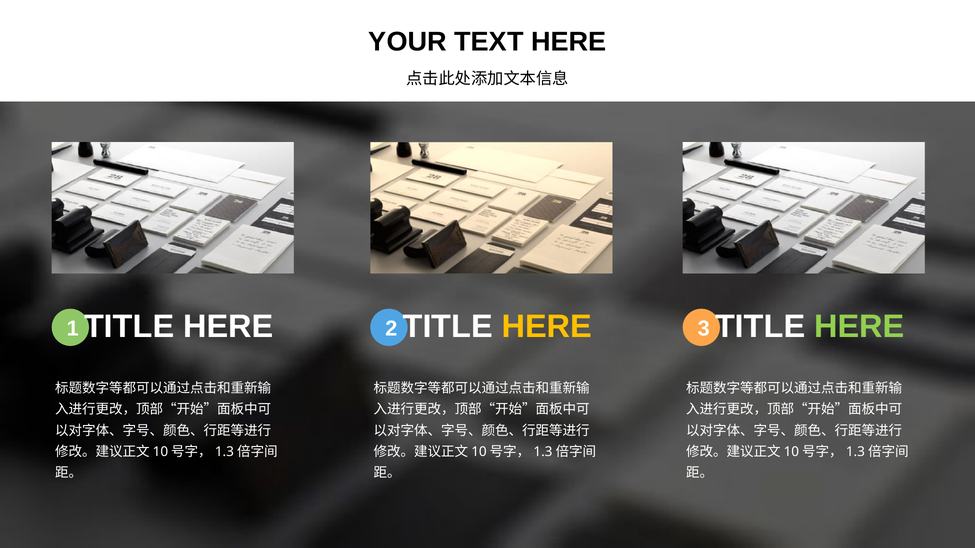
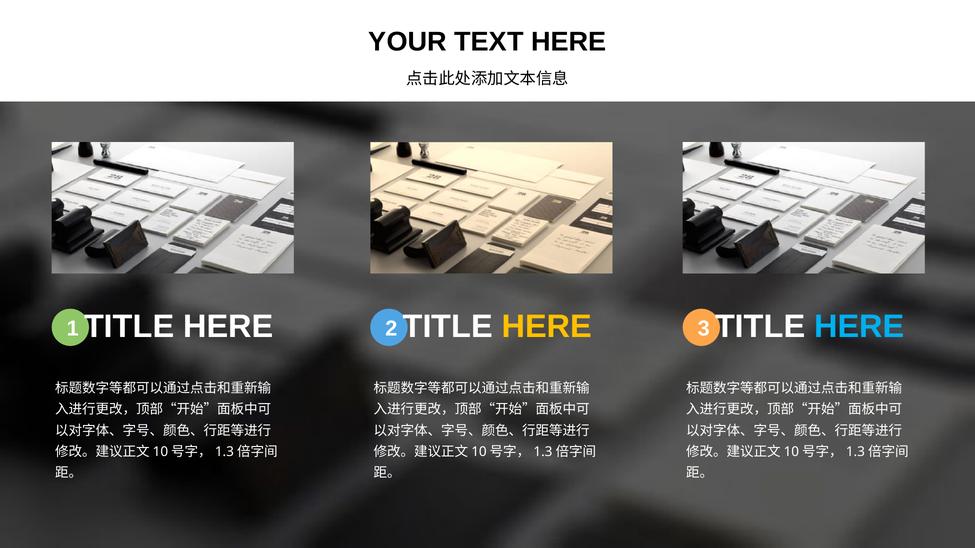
HERE at (859, 327) colour: light green -> light blue
